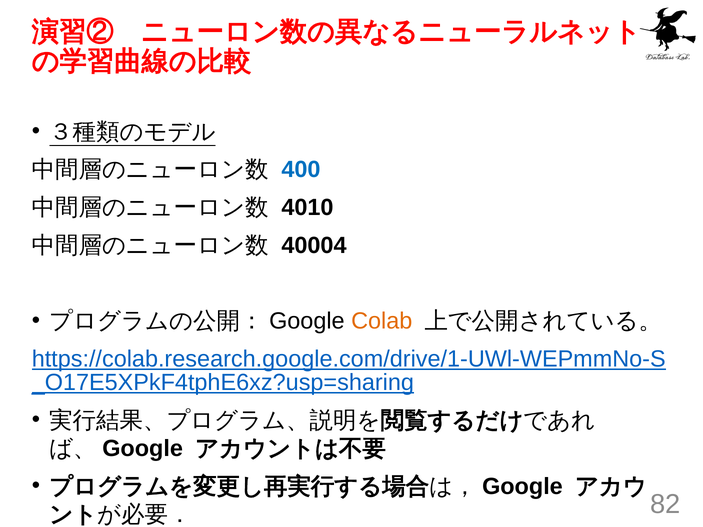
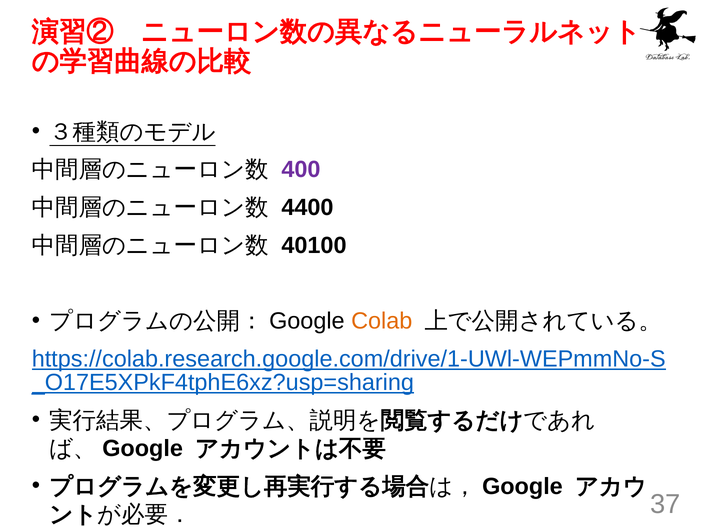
400 colour: blue -> purple
4010: 4010 -> 4400
40004: 40004 -> 40100
82: 82 -> 37
